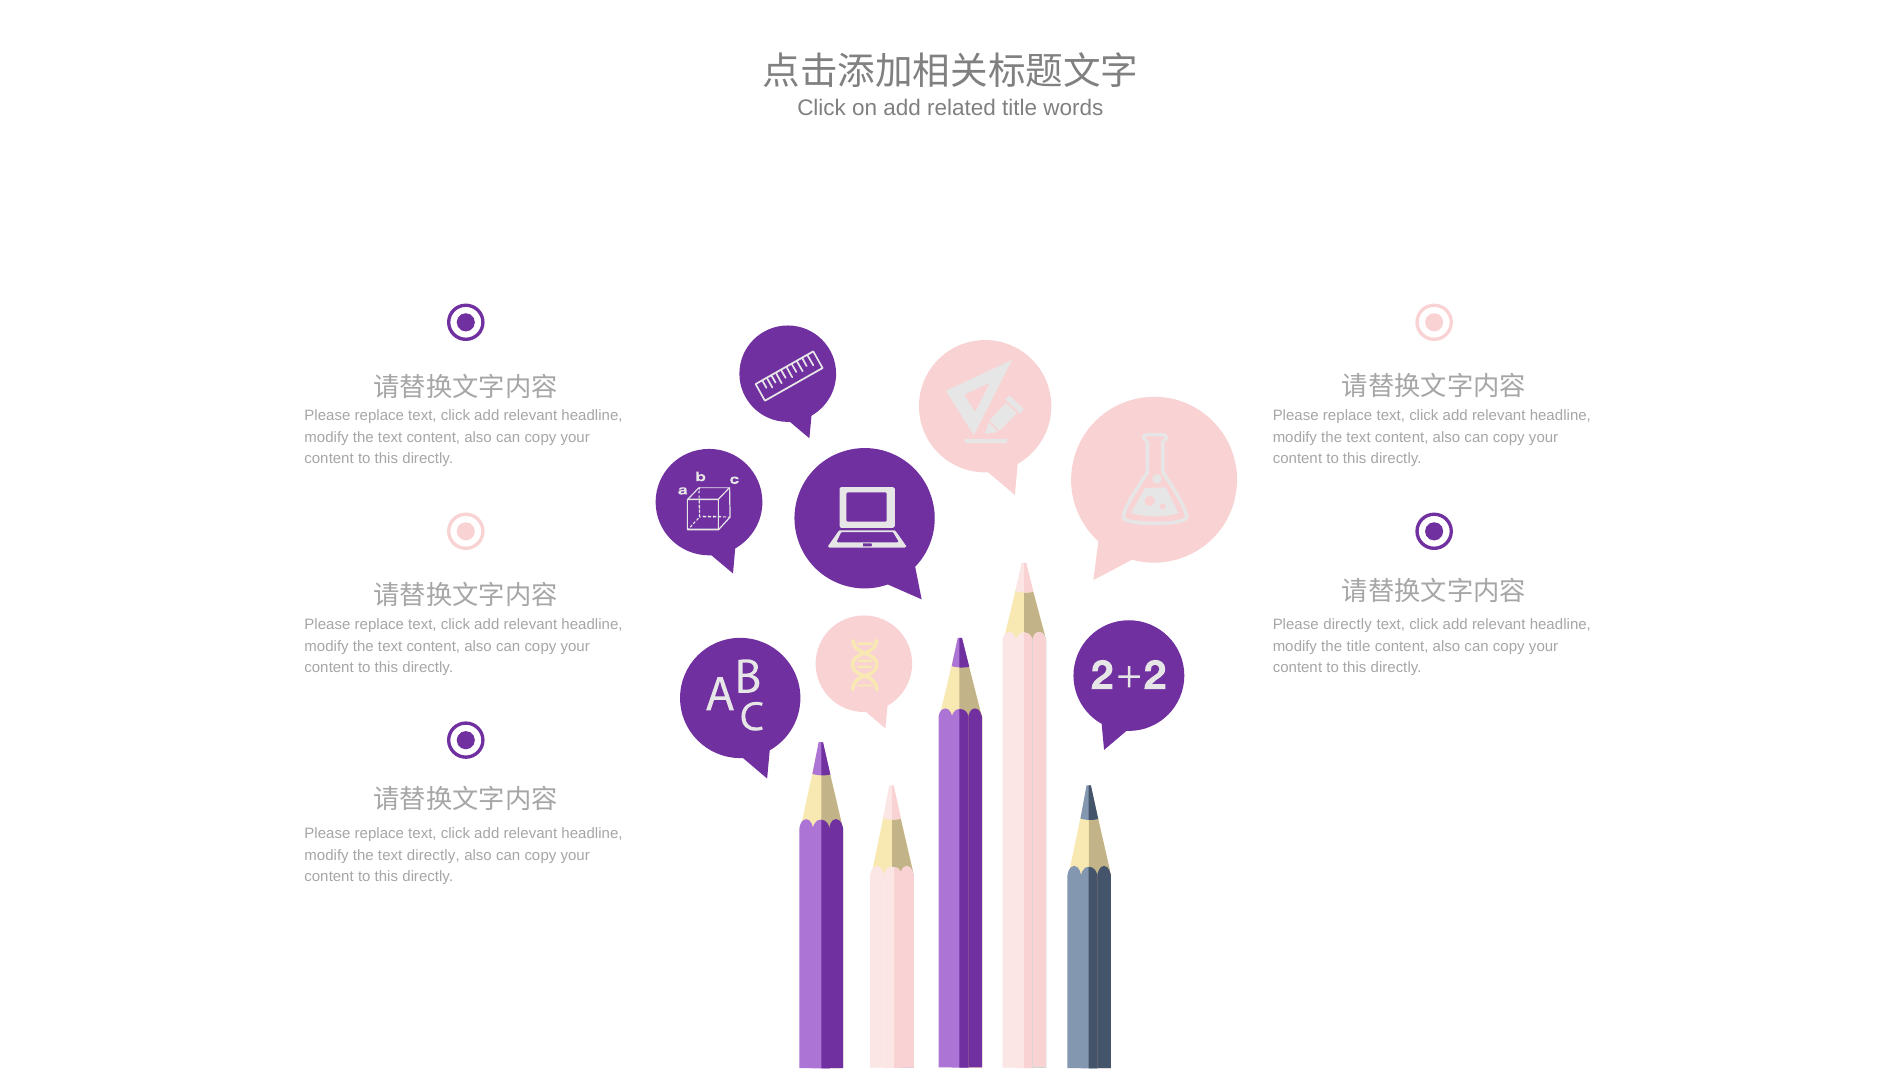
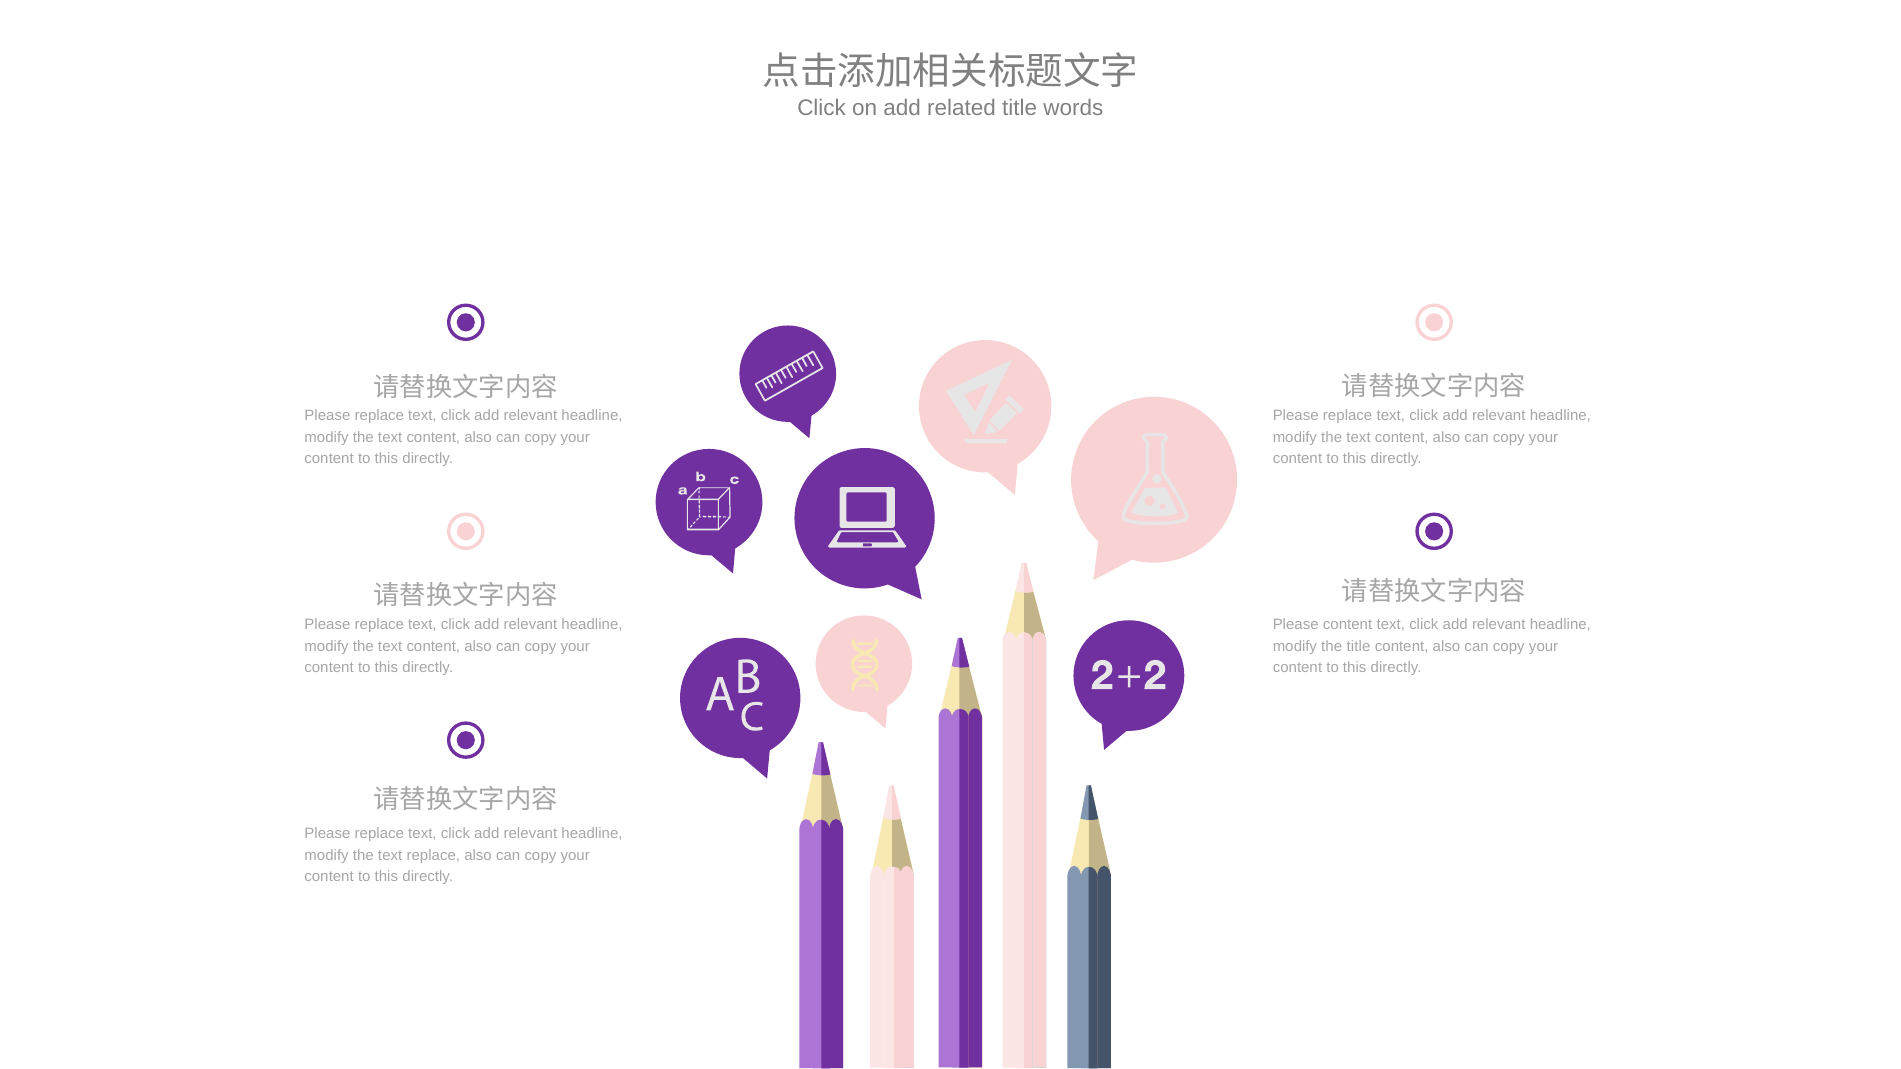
Please directly: directly -> content
text directly: directly -> replace
